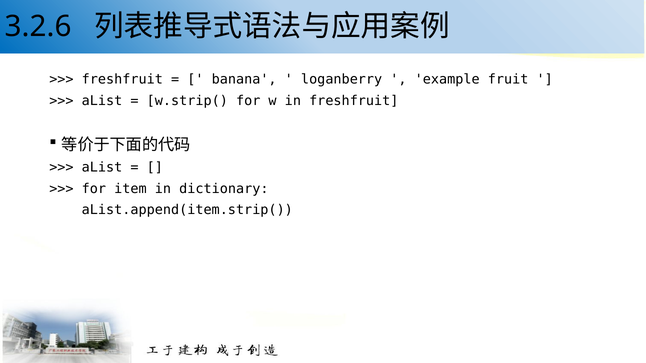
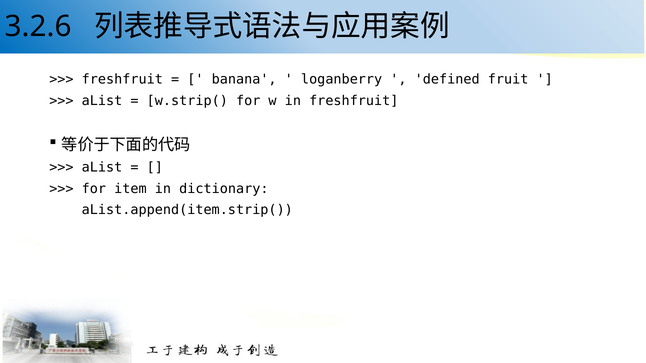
example: example -> defined
